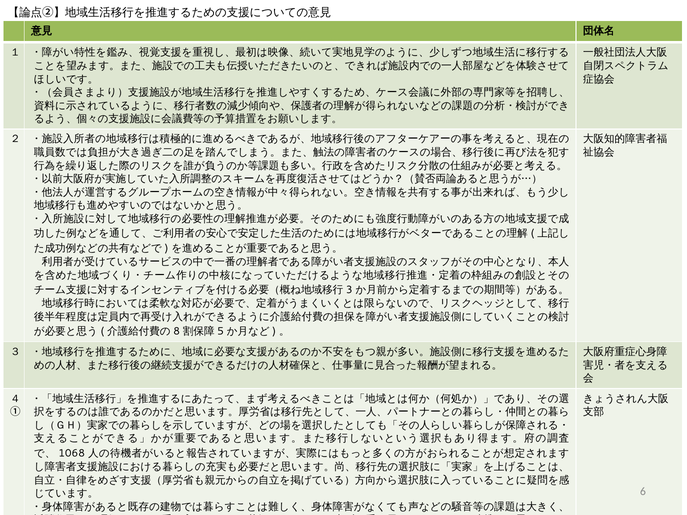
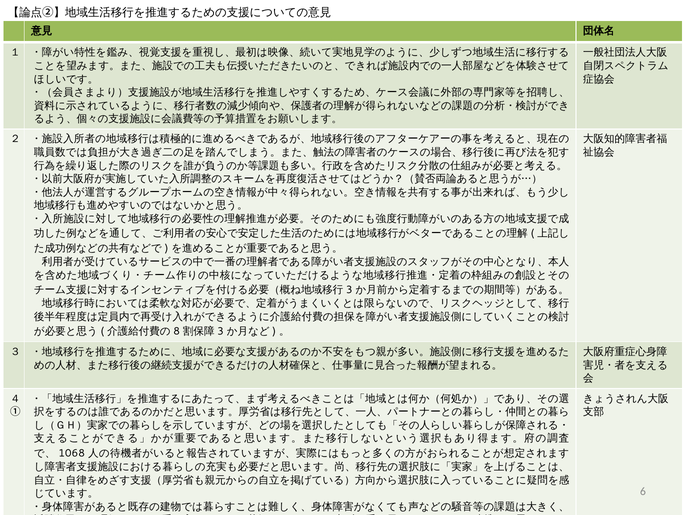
5 at (221, 332): 5 -> 3
